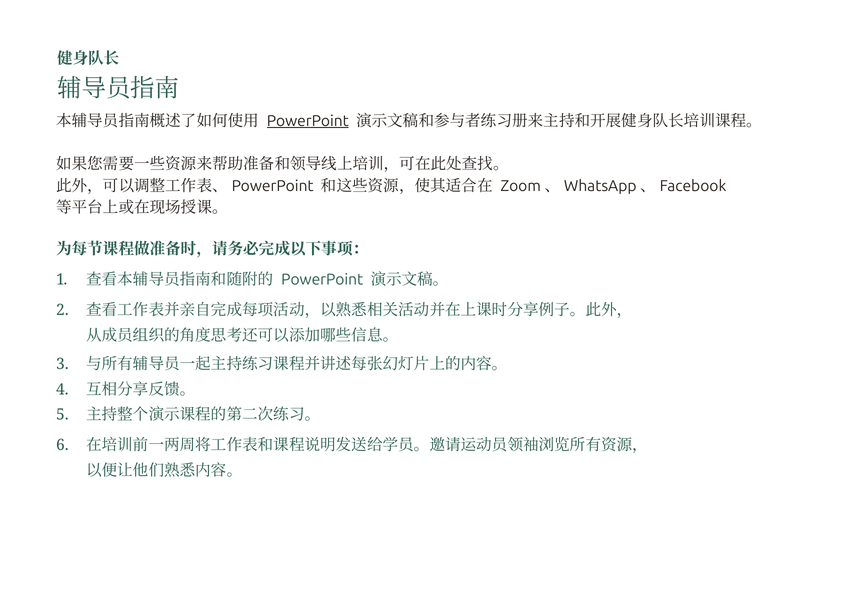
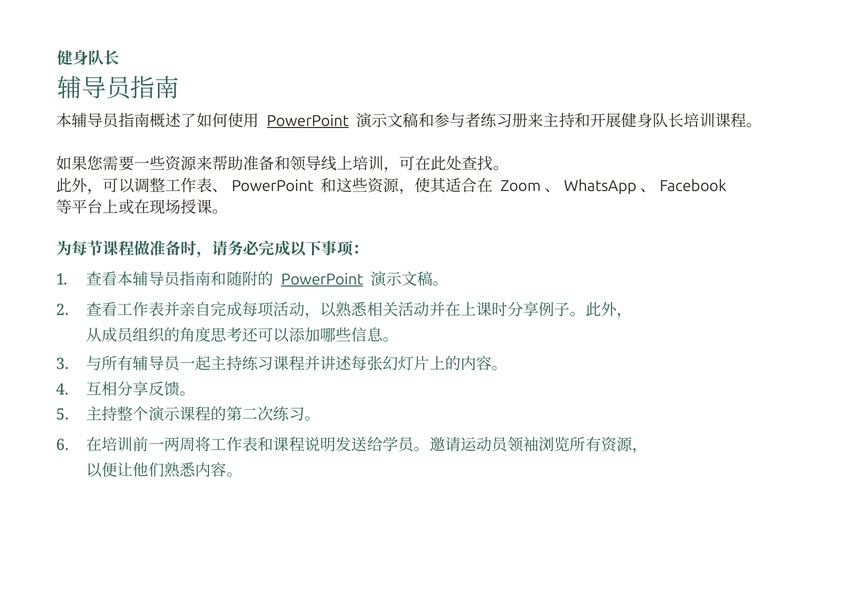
PowerPoint at (322, 279) underline: none -> present
